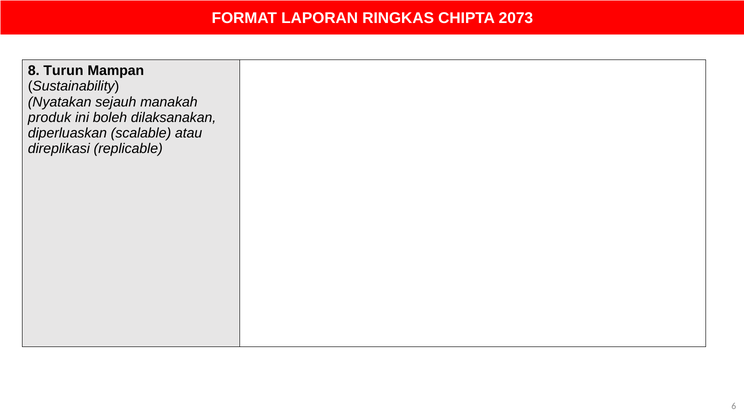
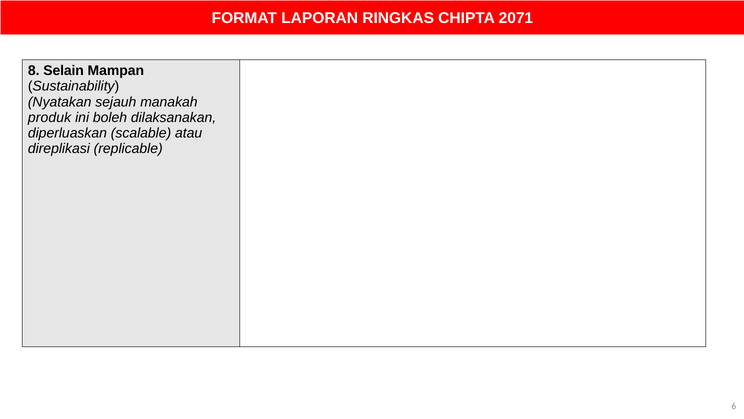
2073: 2073 -> 2071
Turun: Turun -> Selain
